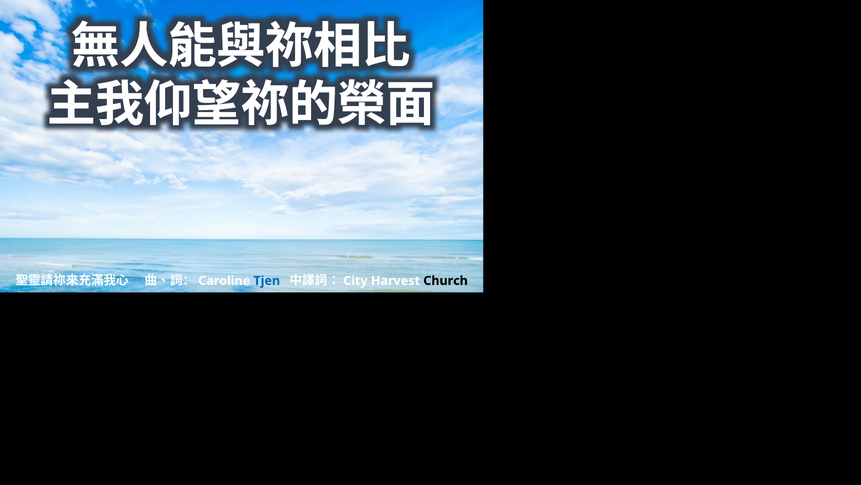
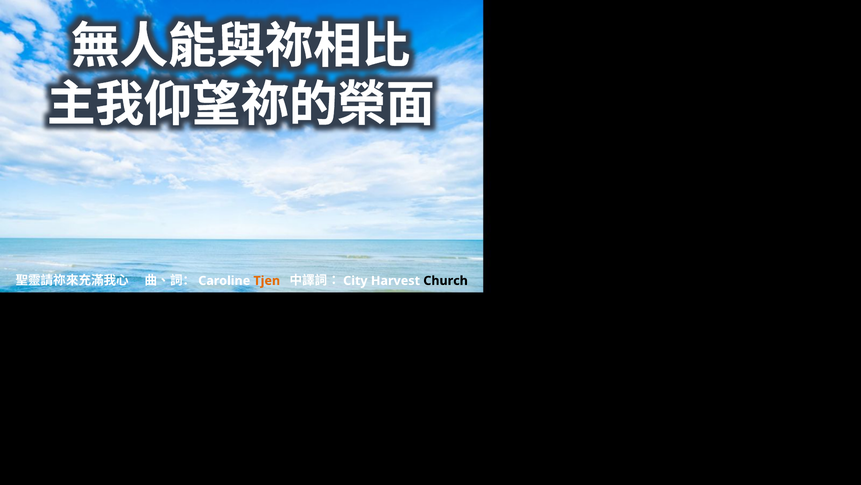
Tjen colour: blue -> orange
